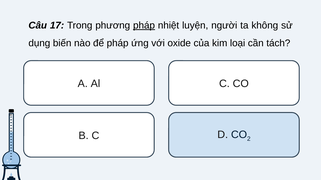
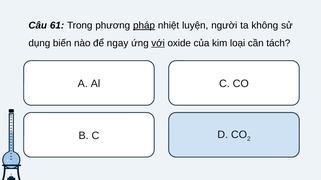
17: 17 -> 61
để pháp: pháp -> ngay
với underline: none -> present
